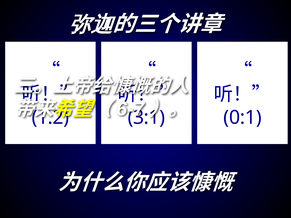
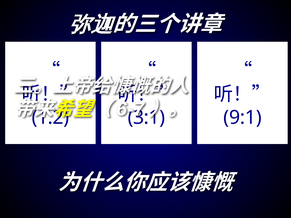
0:1: 0:1 -> 9:1
